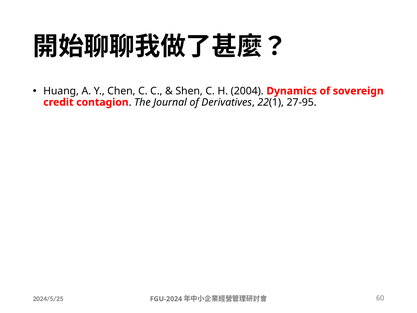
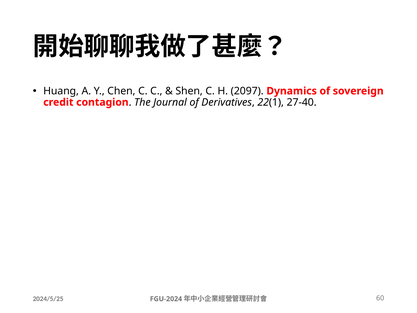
2004: 2004 -> 2097
27-95: 27-95 -> 27-40
